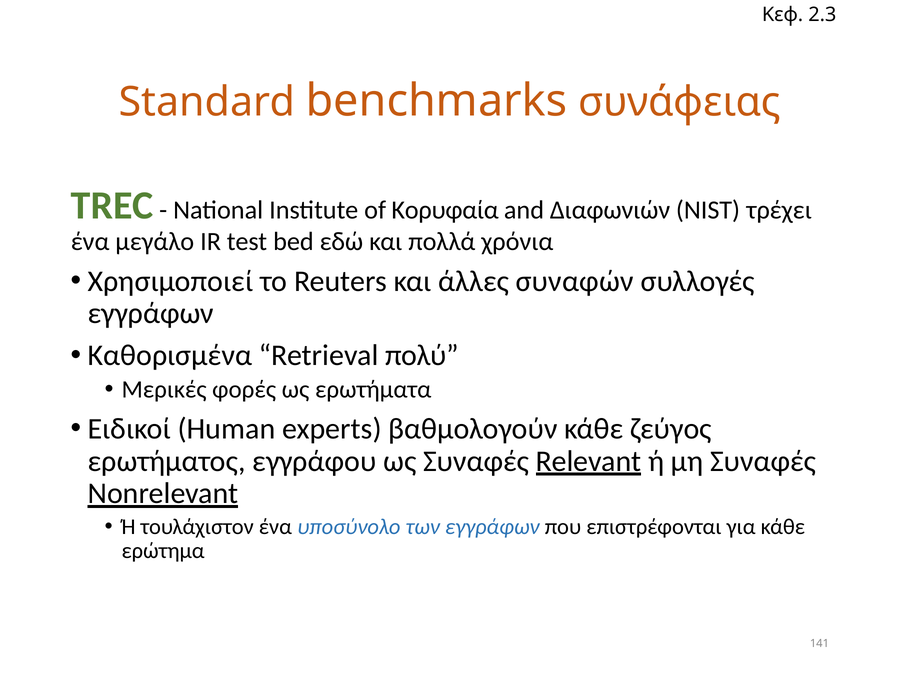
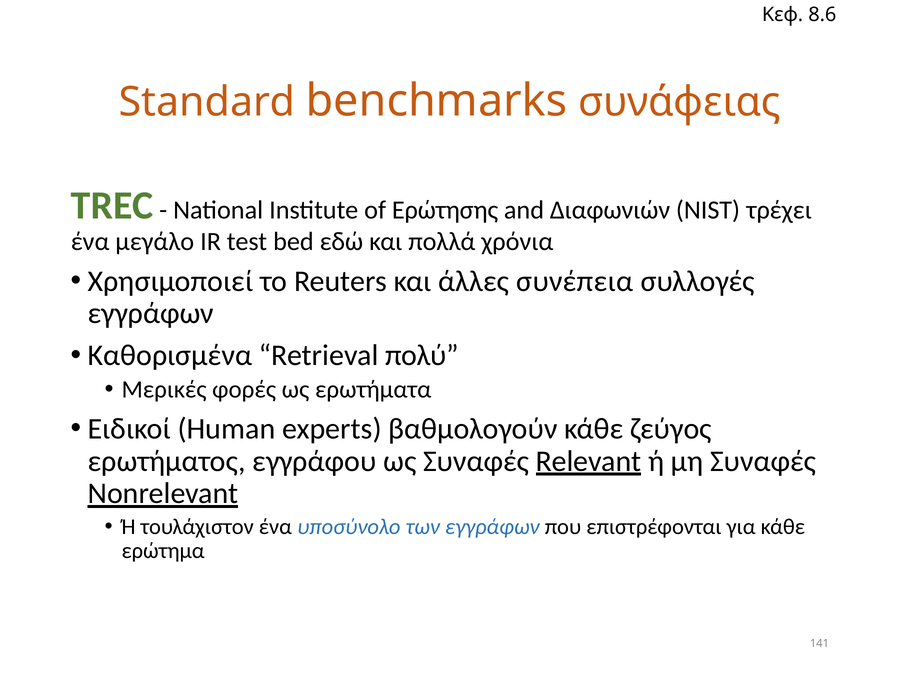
2.3: 2.3 -> 8.6
Κορυφαία: Κορυφαία -> Ερώτησης
συναφών: συναφών -> συνέπεια
